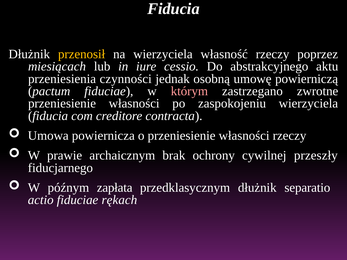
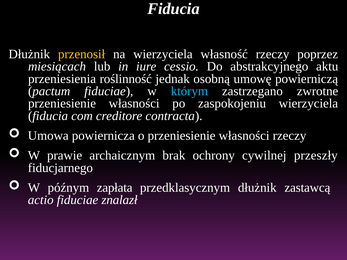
czynności: czynności -> roślinność
którym colour: pink -> light blue
separatio: separatio -> zastawcą
rękach: rękach -> znalazł
